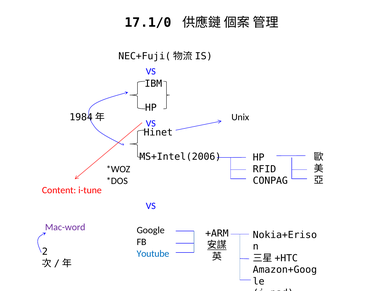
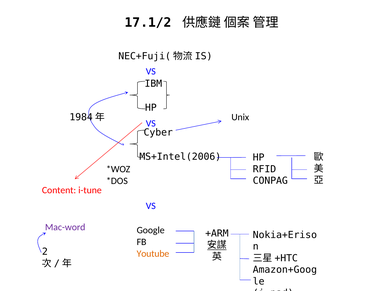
17.1/0: 17.1/0 -> 17.1/2
Hinet: Hinet -> Cyber
Youtube colour: blue -> orange
